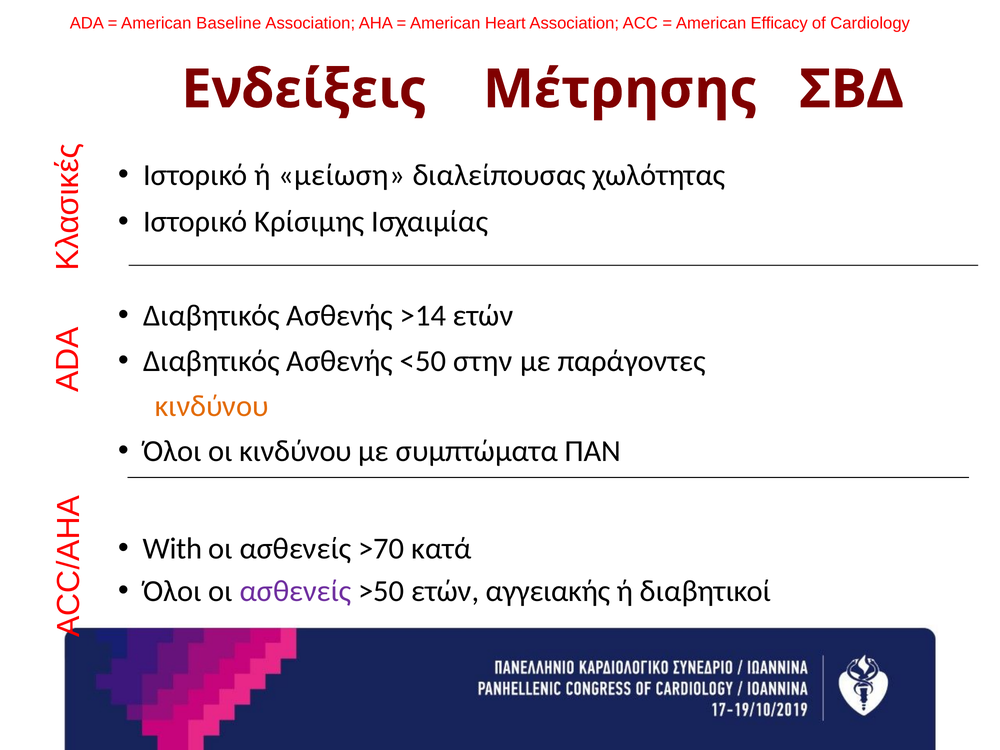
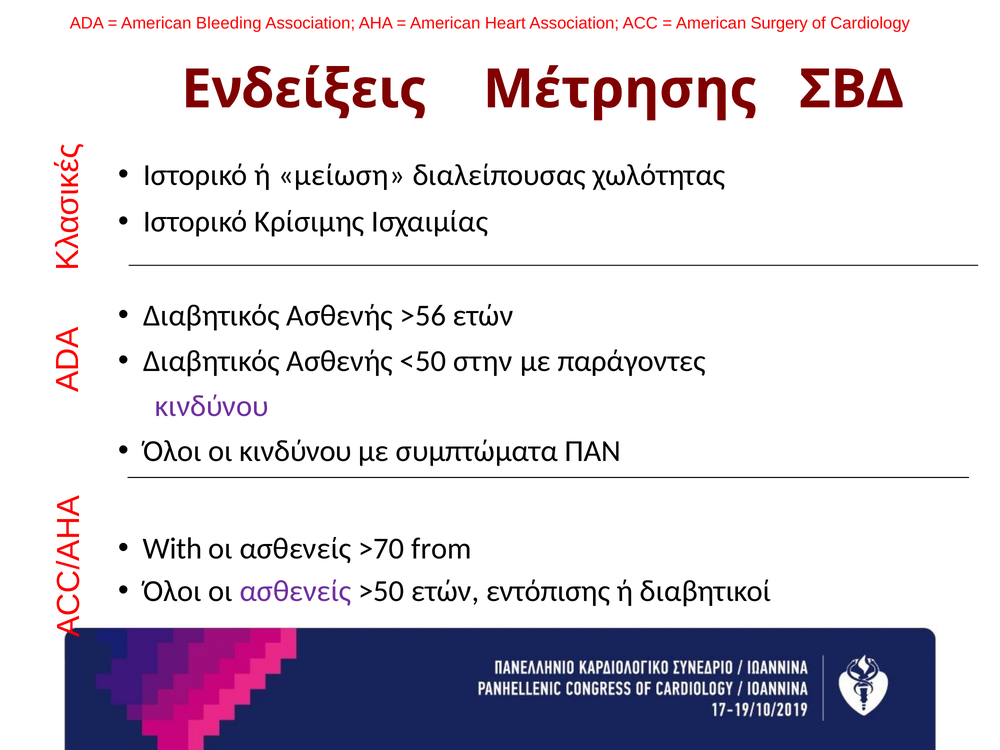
Baseline: Baseline -> Bleeding
Efficacy: Efficacy -> Surgery
>14: >14 -> >56
κινδύνου at (212, 406) colour: orange -> purple
κατά: κατά -> from
αγγειακής: αγγειακής -> εντόπισης
